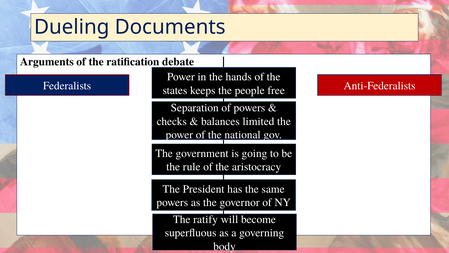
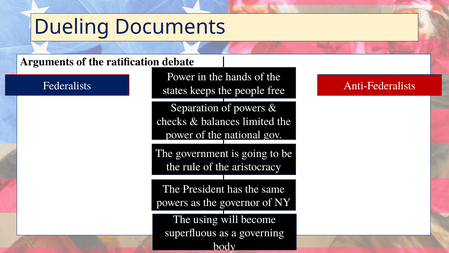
ratify: ratify -> using
